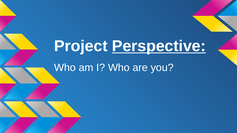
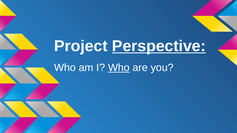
Who at (119, 68) underline: none -> present
